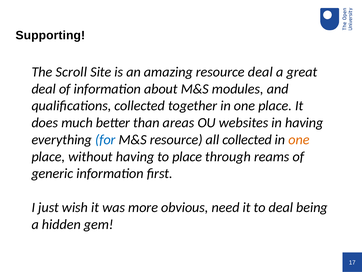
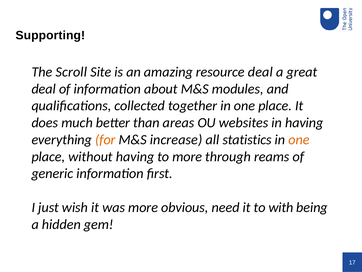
for colour: blue -> orange
M&S resource: resource -> increase
all collected: collected -> statistics
to place: place -> more
to deal: deal -> with
